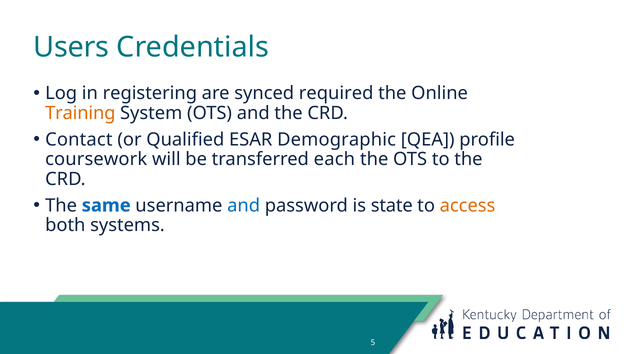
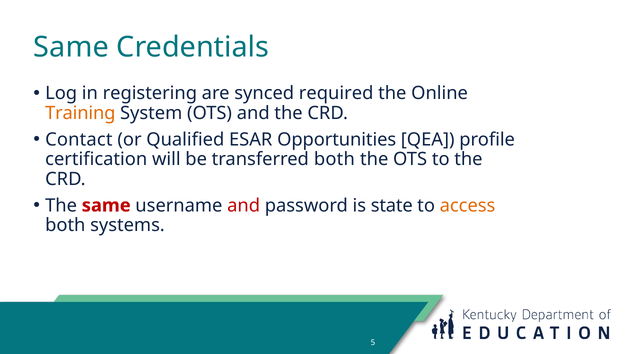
Users at (71, 47): Users -> Same
Demographic: Demographic -> Opportunities
coursework: coursework -> certification
transferred each: each -> both
same at (106, 205) colour: blue -> red
and at (244, 205) colour: blue -> red
